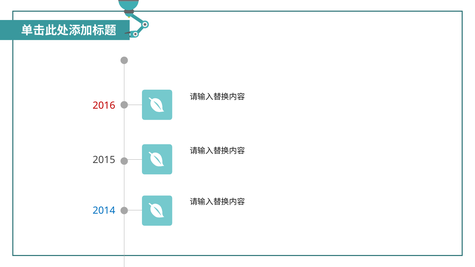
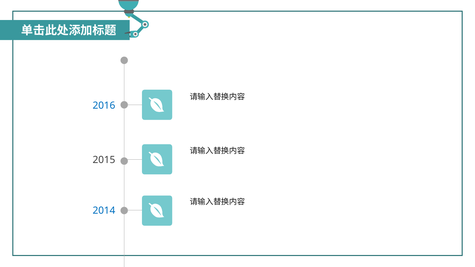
2016 colour: red -> blue
